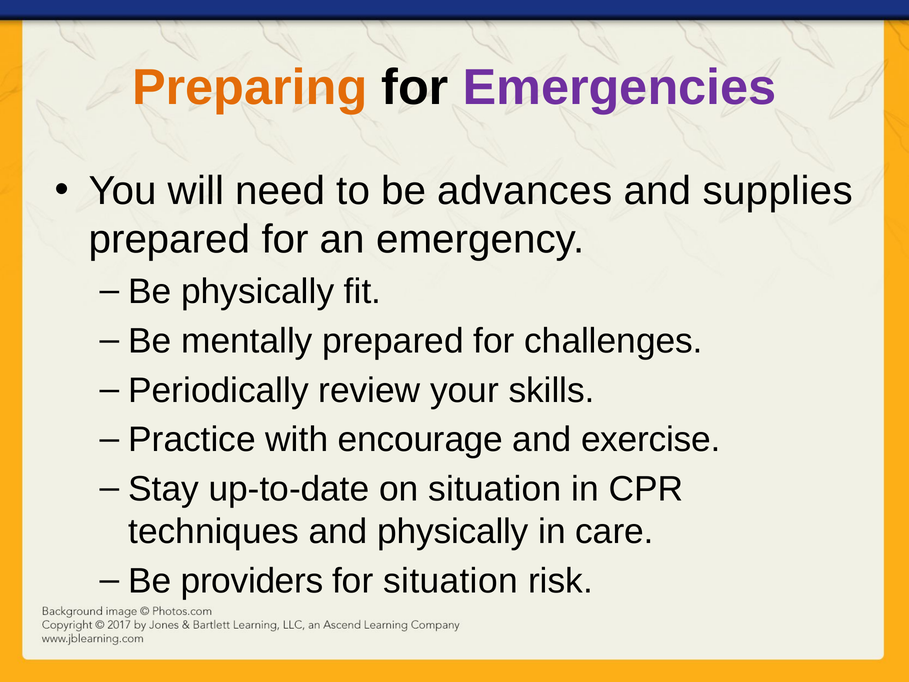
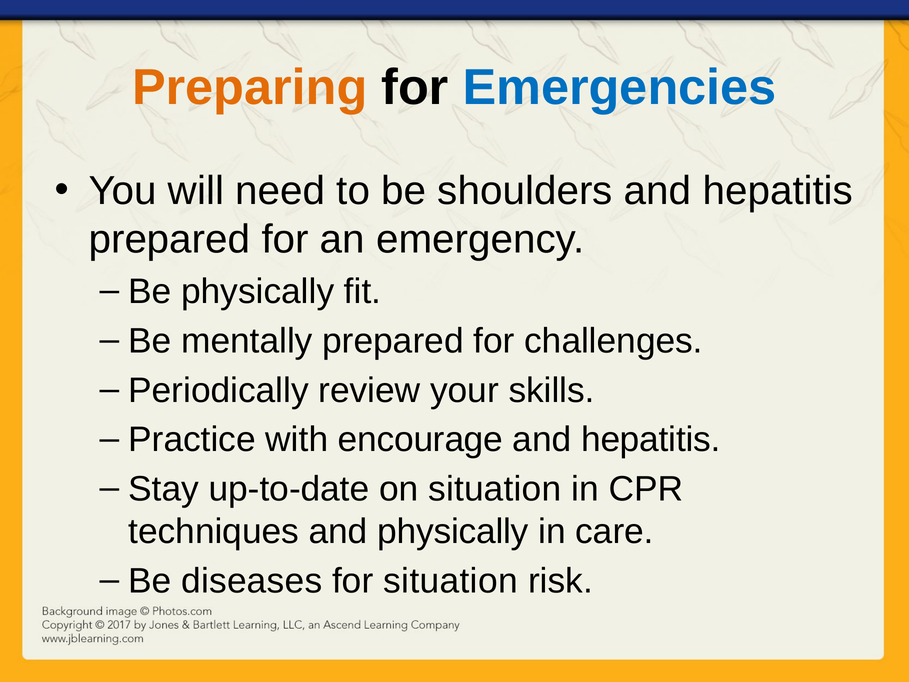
Emergencies colour: purple -> blue
advances: advances -> shoulders
supplies at (778, 191): supplies -> hepatitis
exercise at (651, 440): exercise -> hepatitis
providers: providers -> diseases
